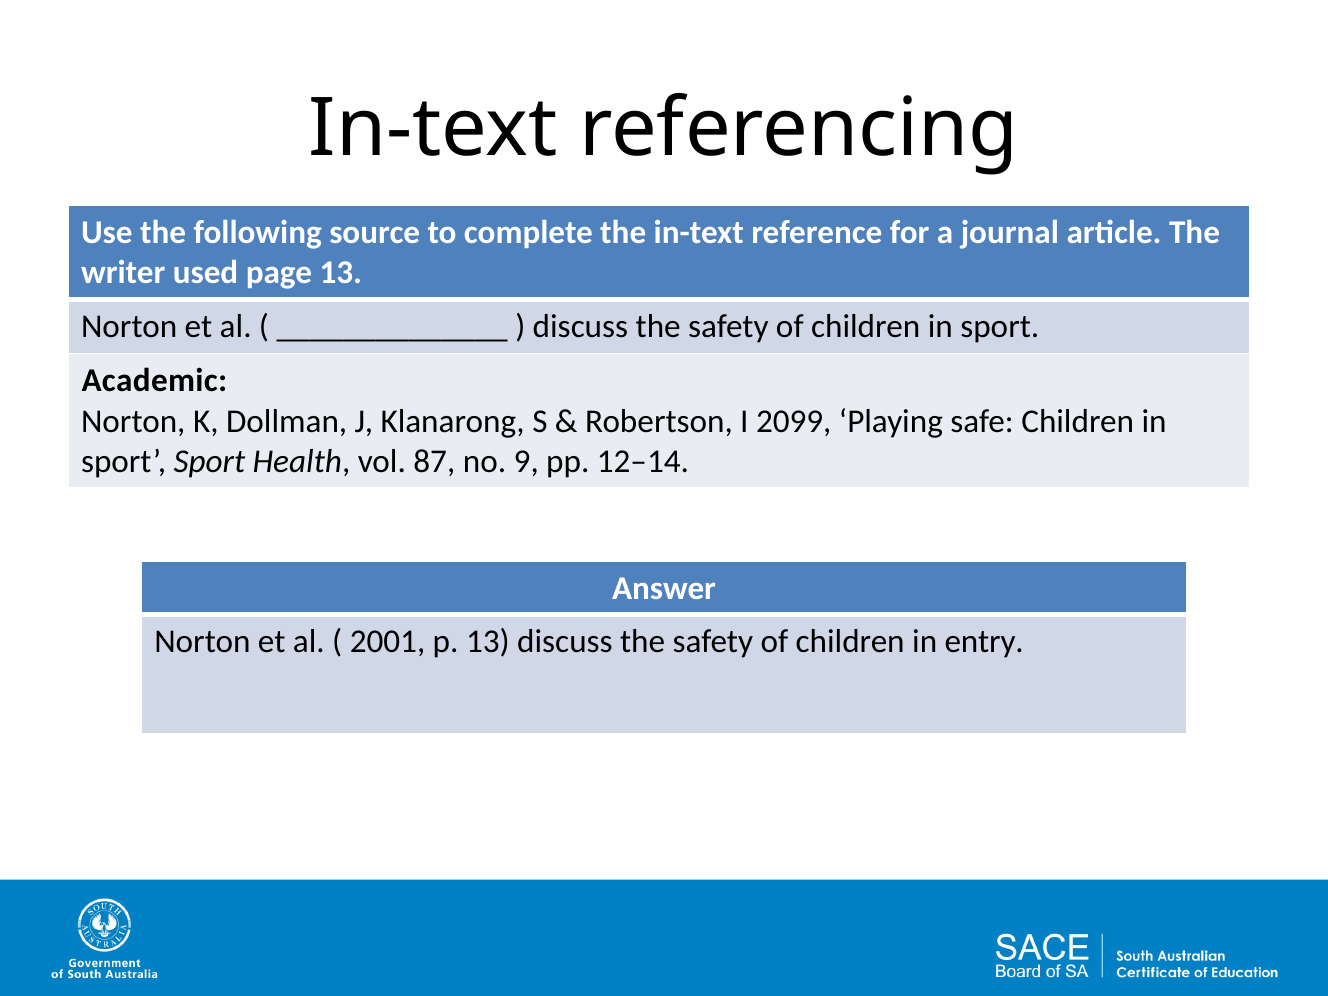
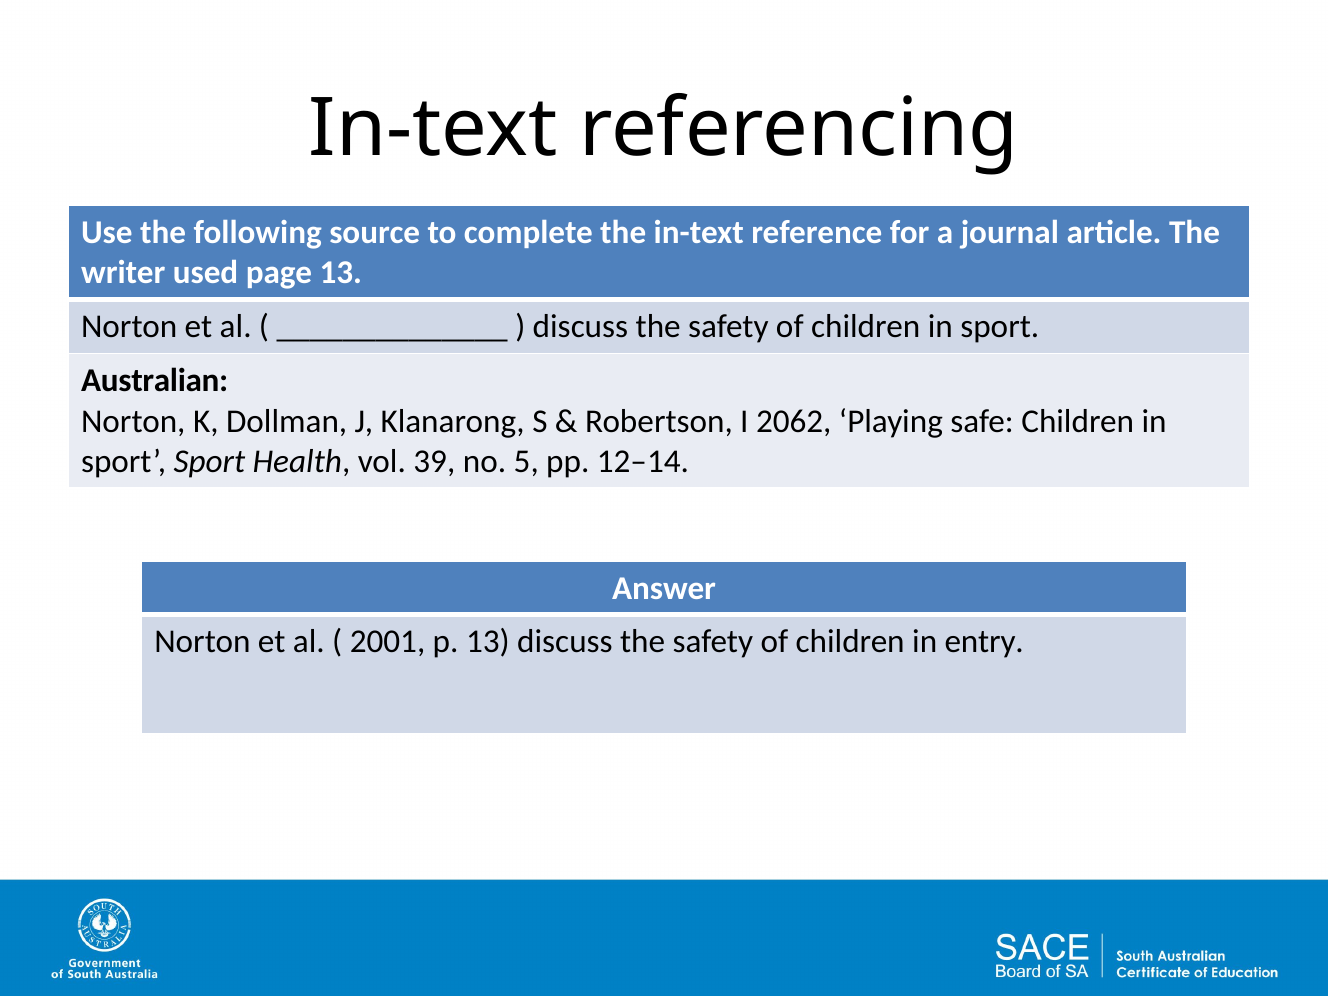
Academic: Academic -> Australian
2099: 2099 -> 2062
87: 87 -> 39
9: 9 -> 5
